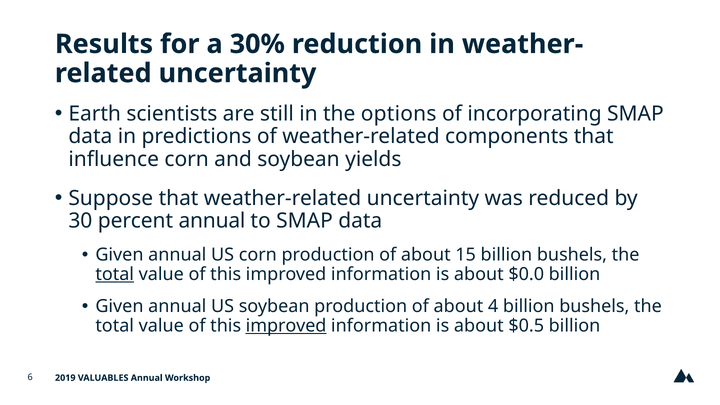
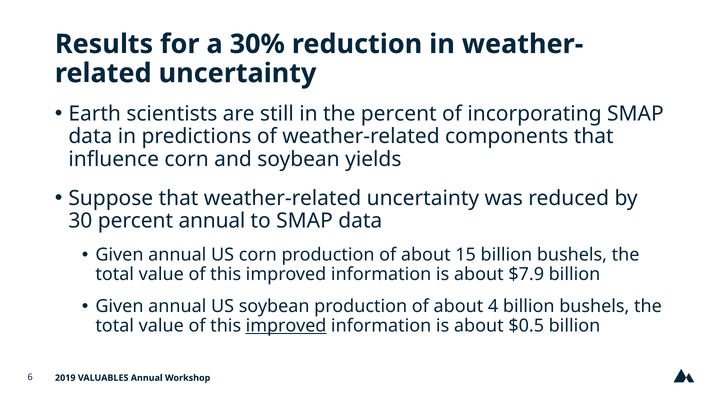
the options: options -> percent
total at (115, 274) underline: present -> none
$0.0: $0.0 -> $7.9
